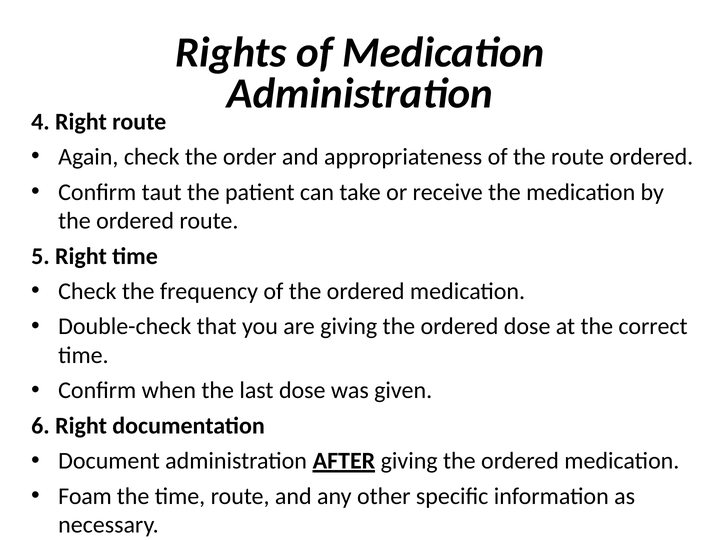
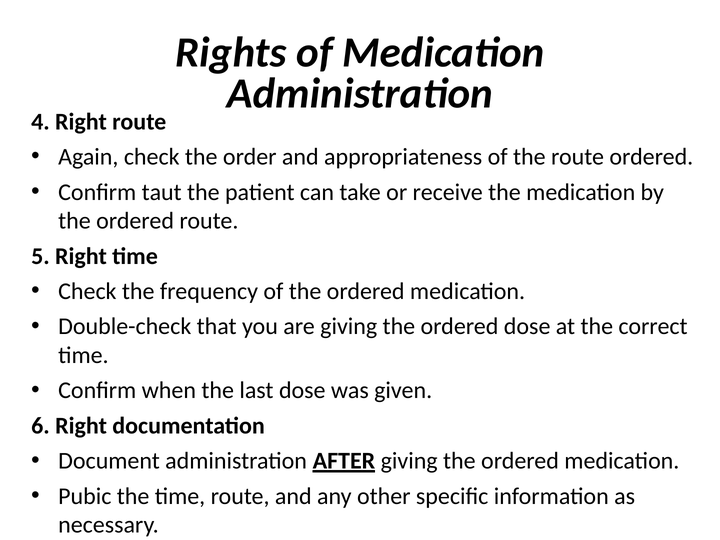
Foam: Foam -> Pubic
